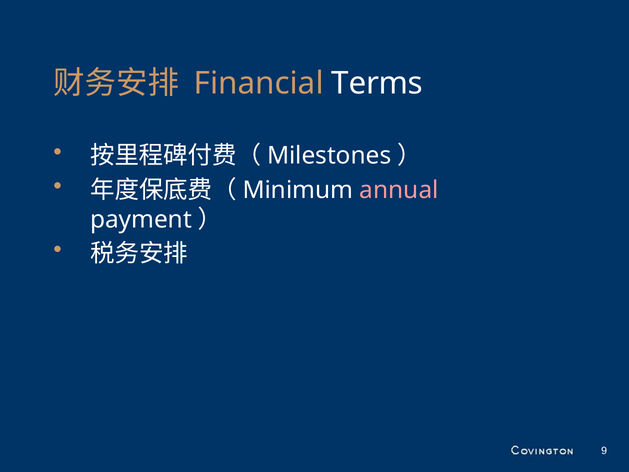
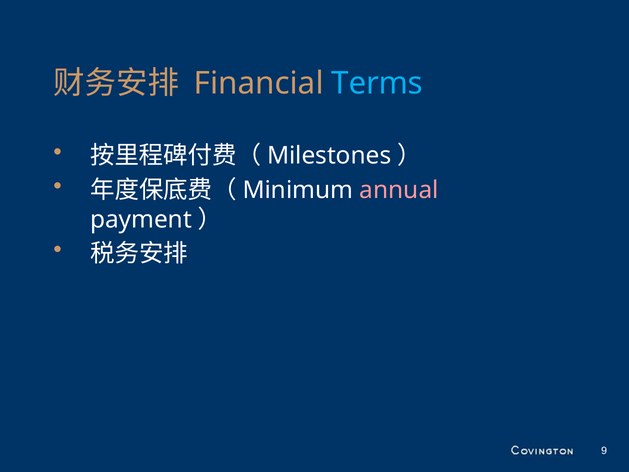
Terms colour: white -> light blue
